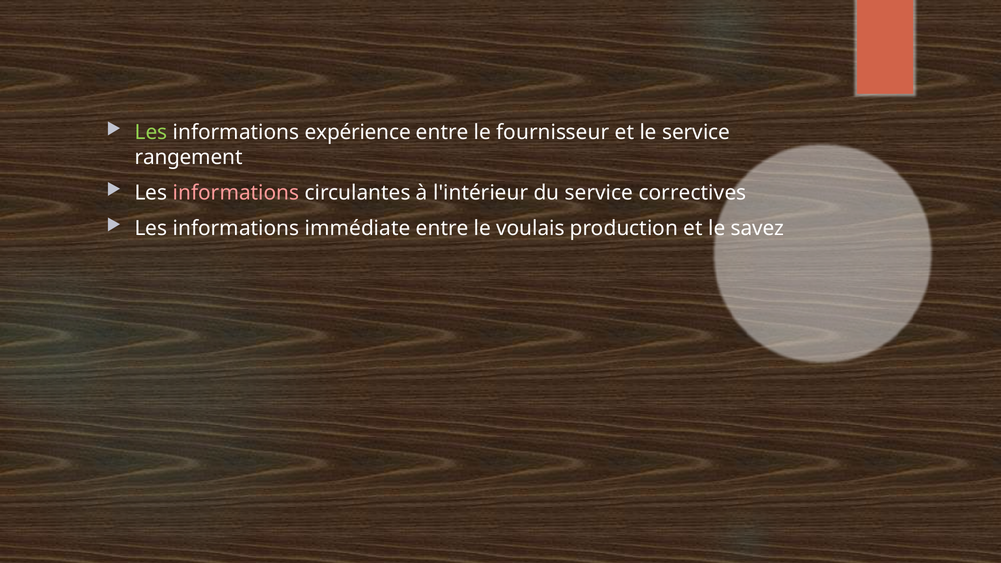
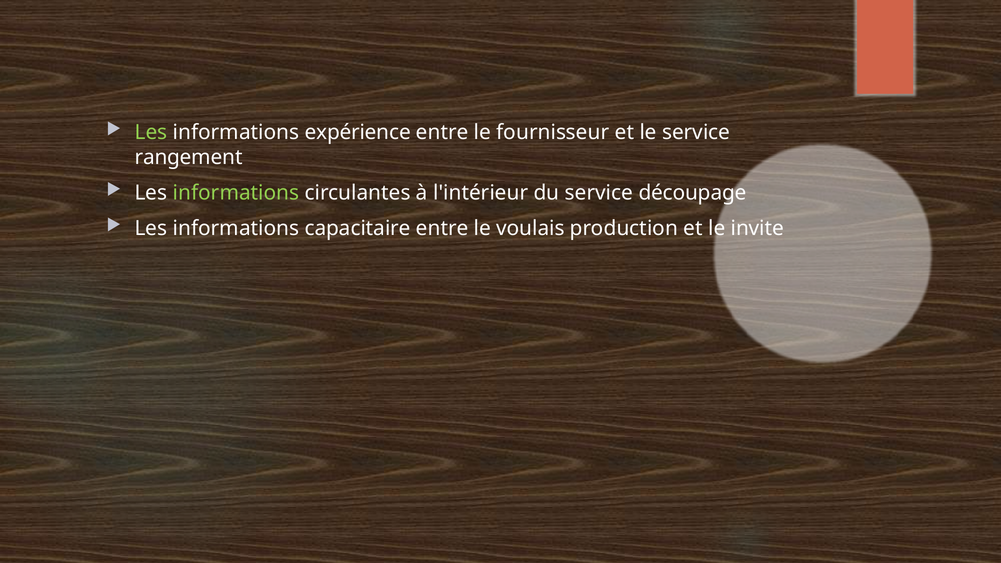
informations at (236, 193) colour: pink -> light green
correctives: correctives -> découpage
immédiate: immédiate -> capacitaire
savez: savez -> invite
